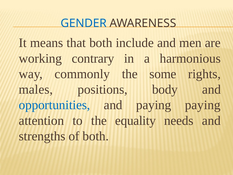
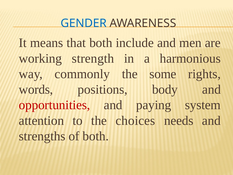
contrary: contrary -> strength
males: males -> words
opportunities colour: blue -> red
paying paying: paying -> system
equality: equality -> choices
